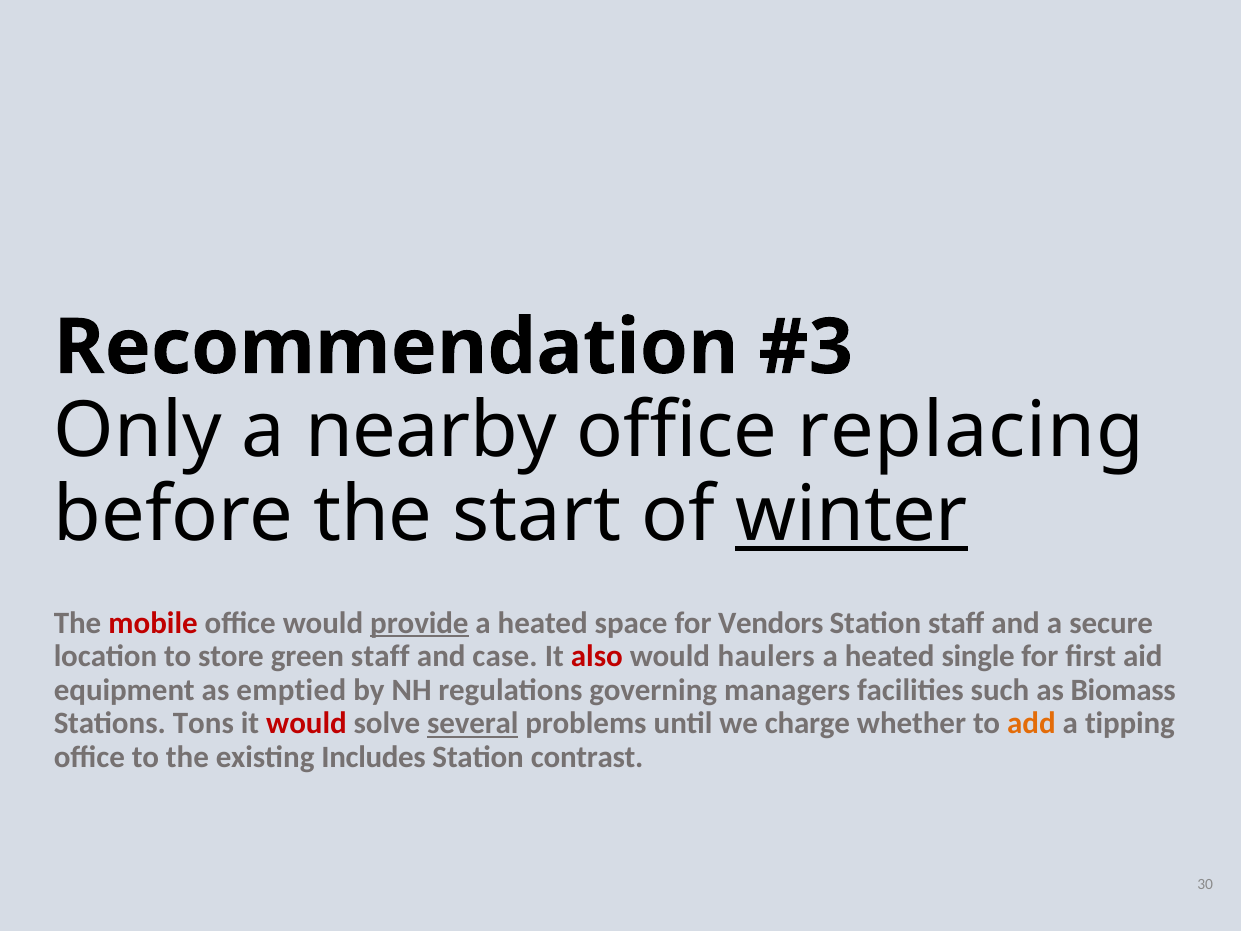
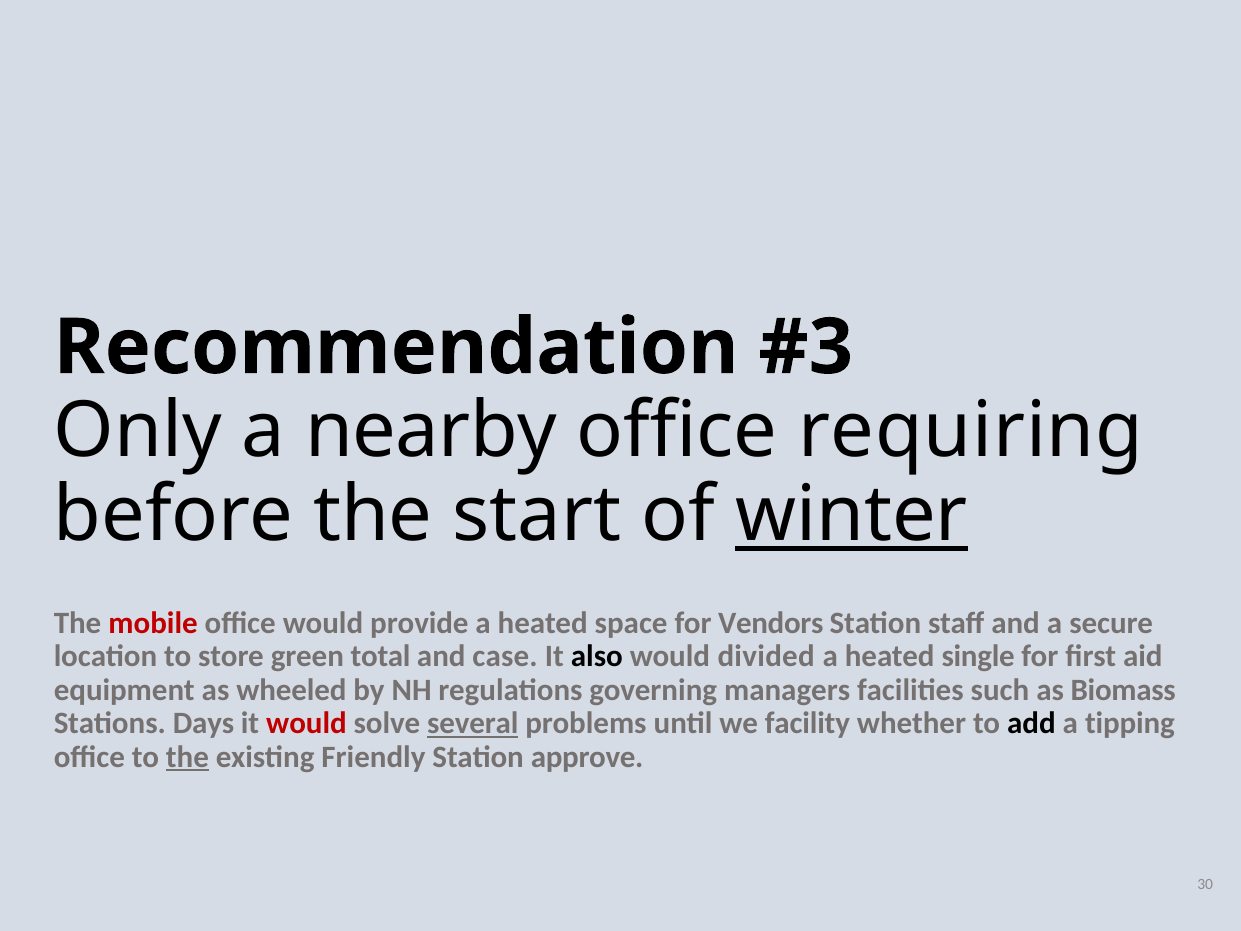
replacing: replacing -> requiring
provide underline: present -> none
green staff: staff -> total
also colour: red -> black
haulers: haulers -> divided
emptied: emptied -> wheeled
Tons: Tons -> Days
charge: charge -> facility
add colour: orange -> black
the at (187, 757) underline: none -> present
Includes: Includes -> Friendly
contrast: contrast -> approve
